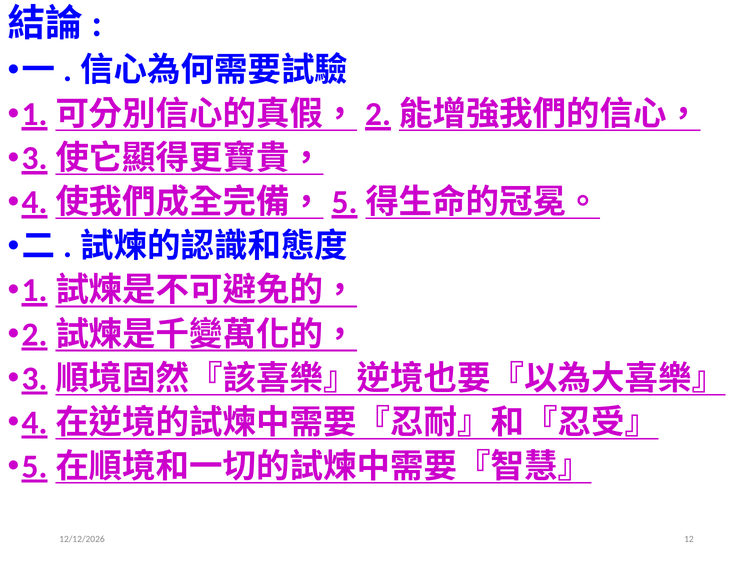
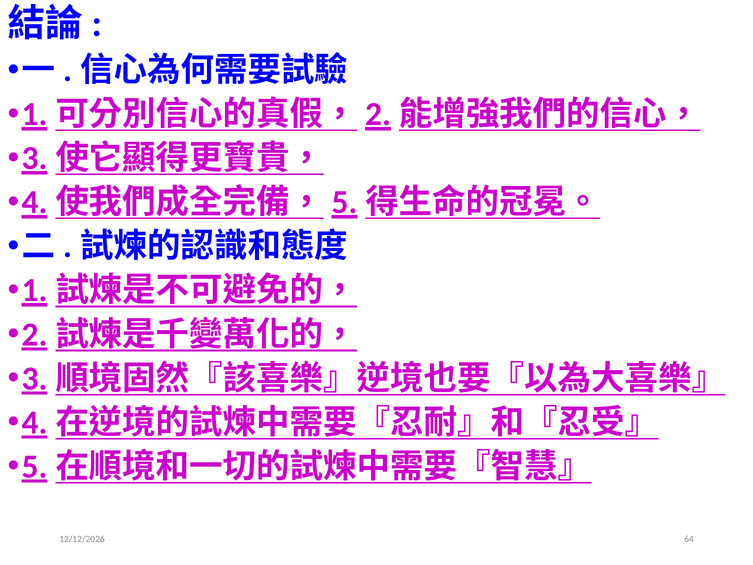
12: 12 -> 64
